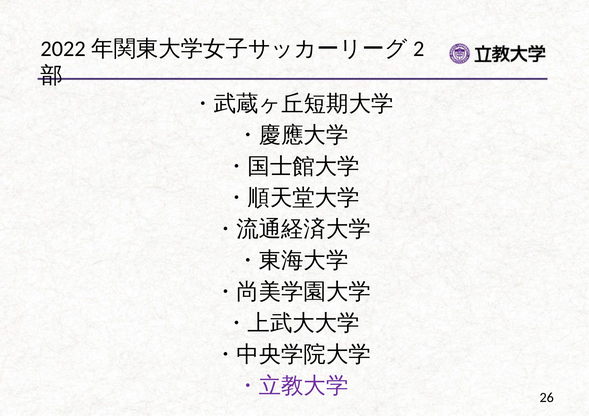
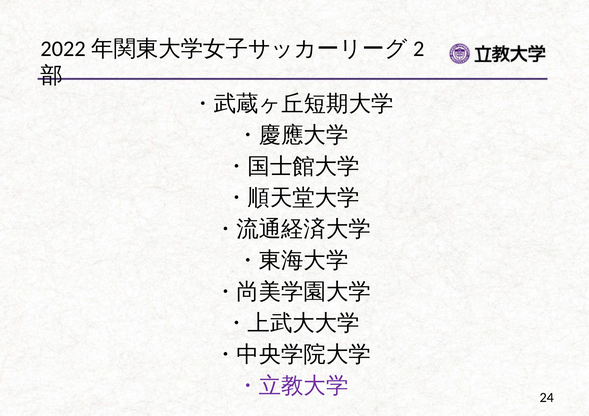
26: 26 -> 24
